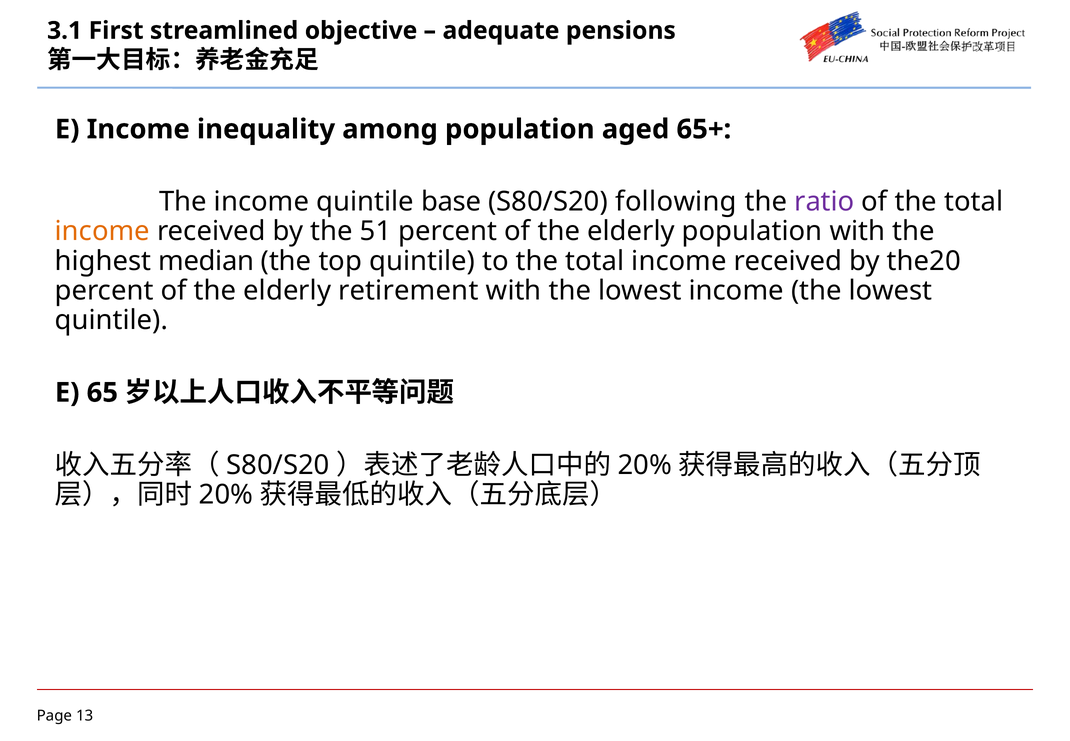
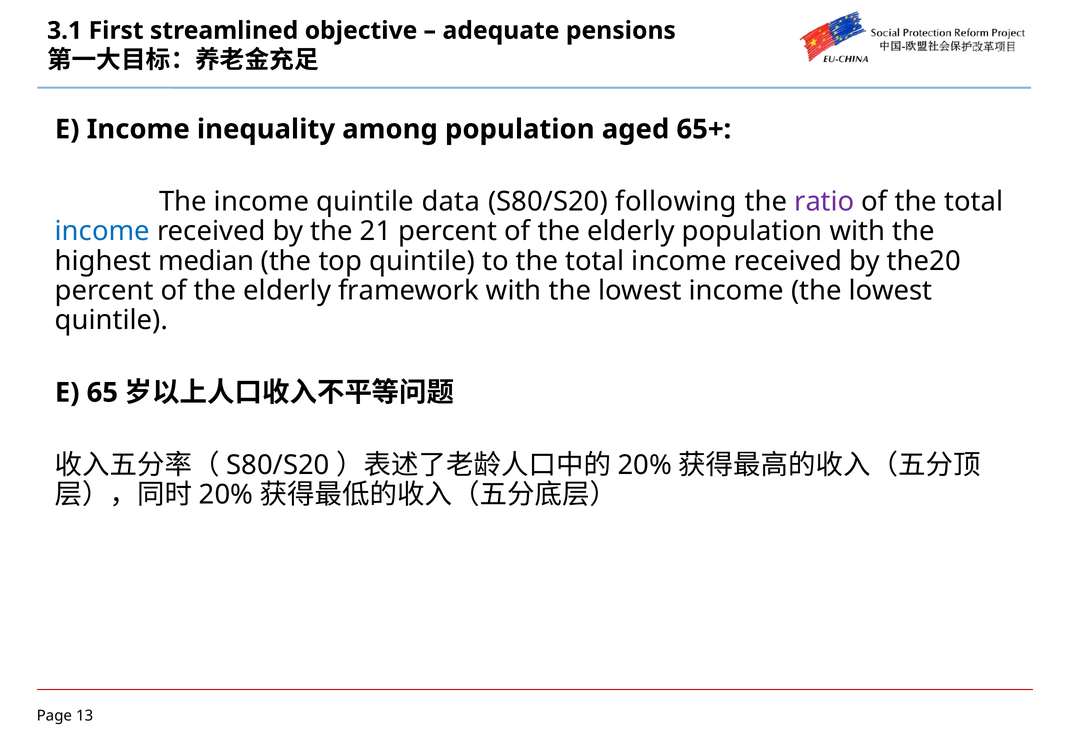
base: base -> data
income at (102, 231) colour: orange -> blue
51: 51 -> 21
retirement: retirement -> framework
